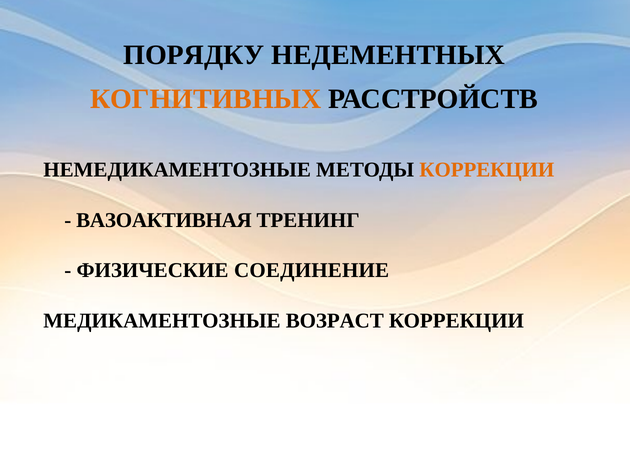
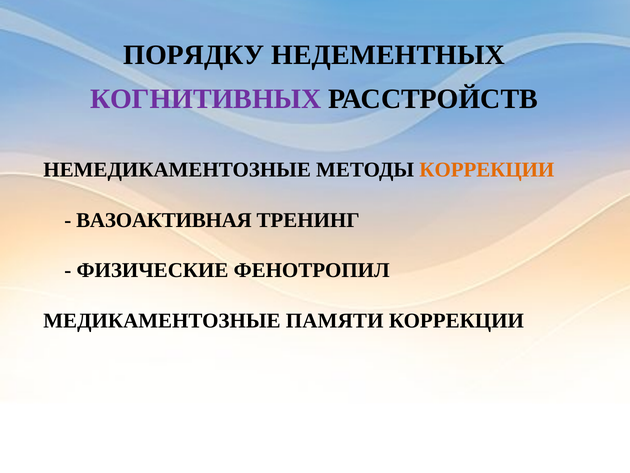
КОГНИТИВНЫХ colour: orange -> purple
СОЕДИНЕНИЕ: СОЕДИНЕНИЕ -> ФЕНОТРОПИЛ
ВОЗРАСТ: ВОЗРАСТ -> ПАМЯТИ
